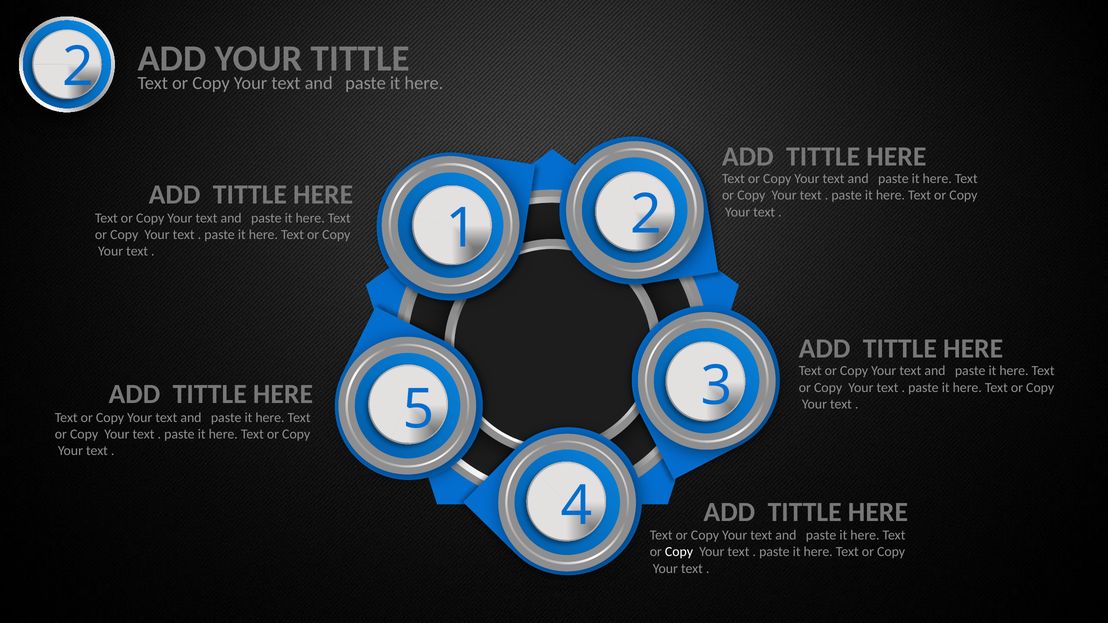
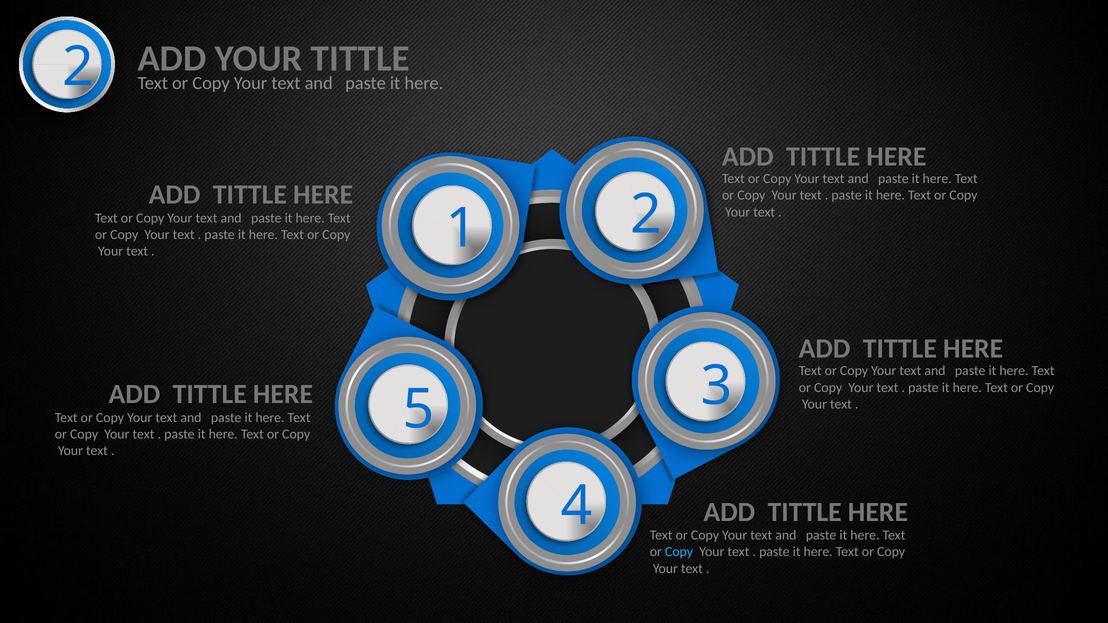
Copy at (679, 552) colour: white -> light blue
